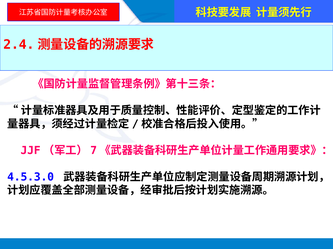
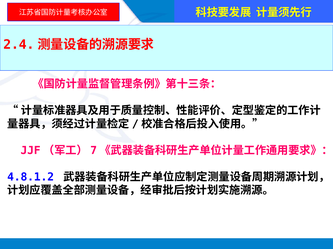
4.5.3.0: 4.5.3.0 -> 4.8.1.2
